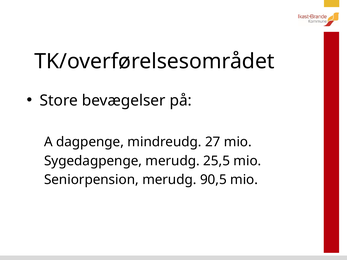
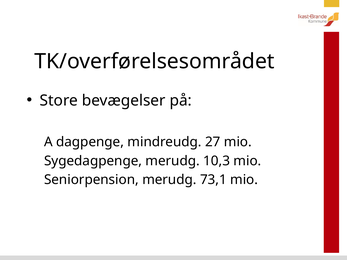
25,5: 25,5 -> 10,3
90,5: 90,5 -> 73,1
